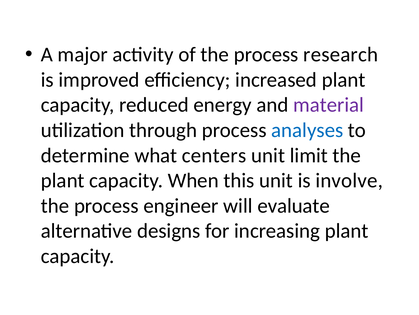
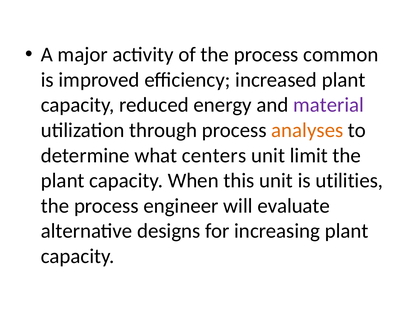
research: research -> common
analyses colour: blue -> orange
involve: involve -> utilities
